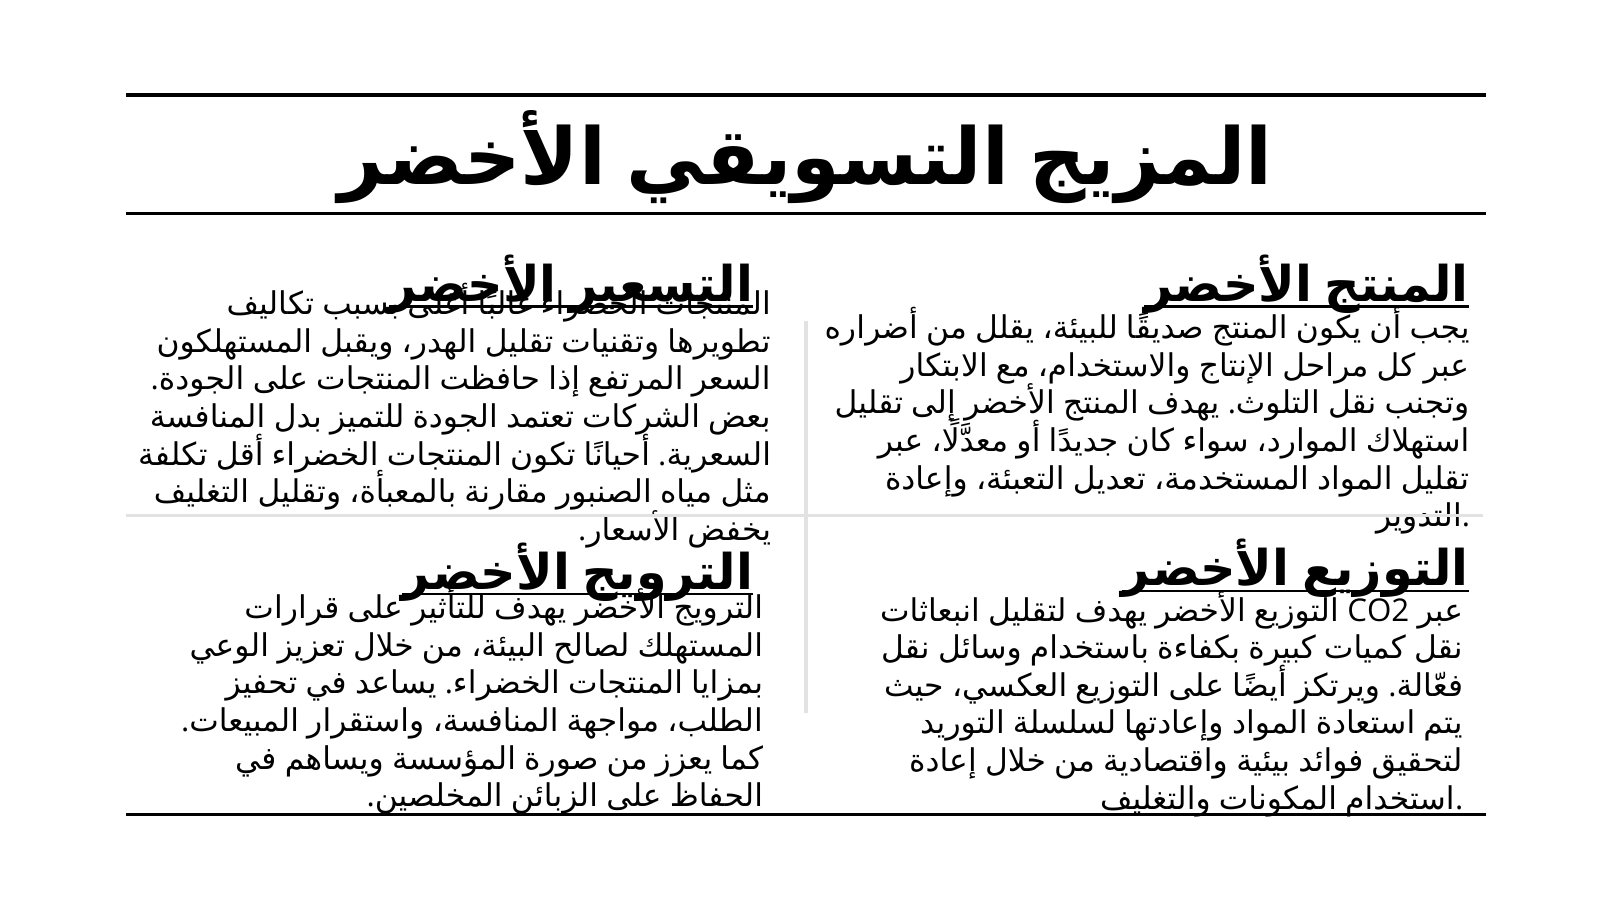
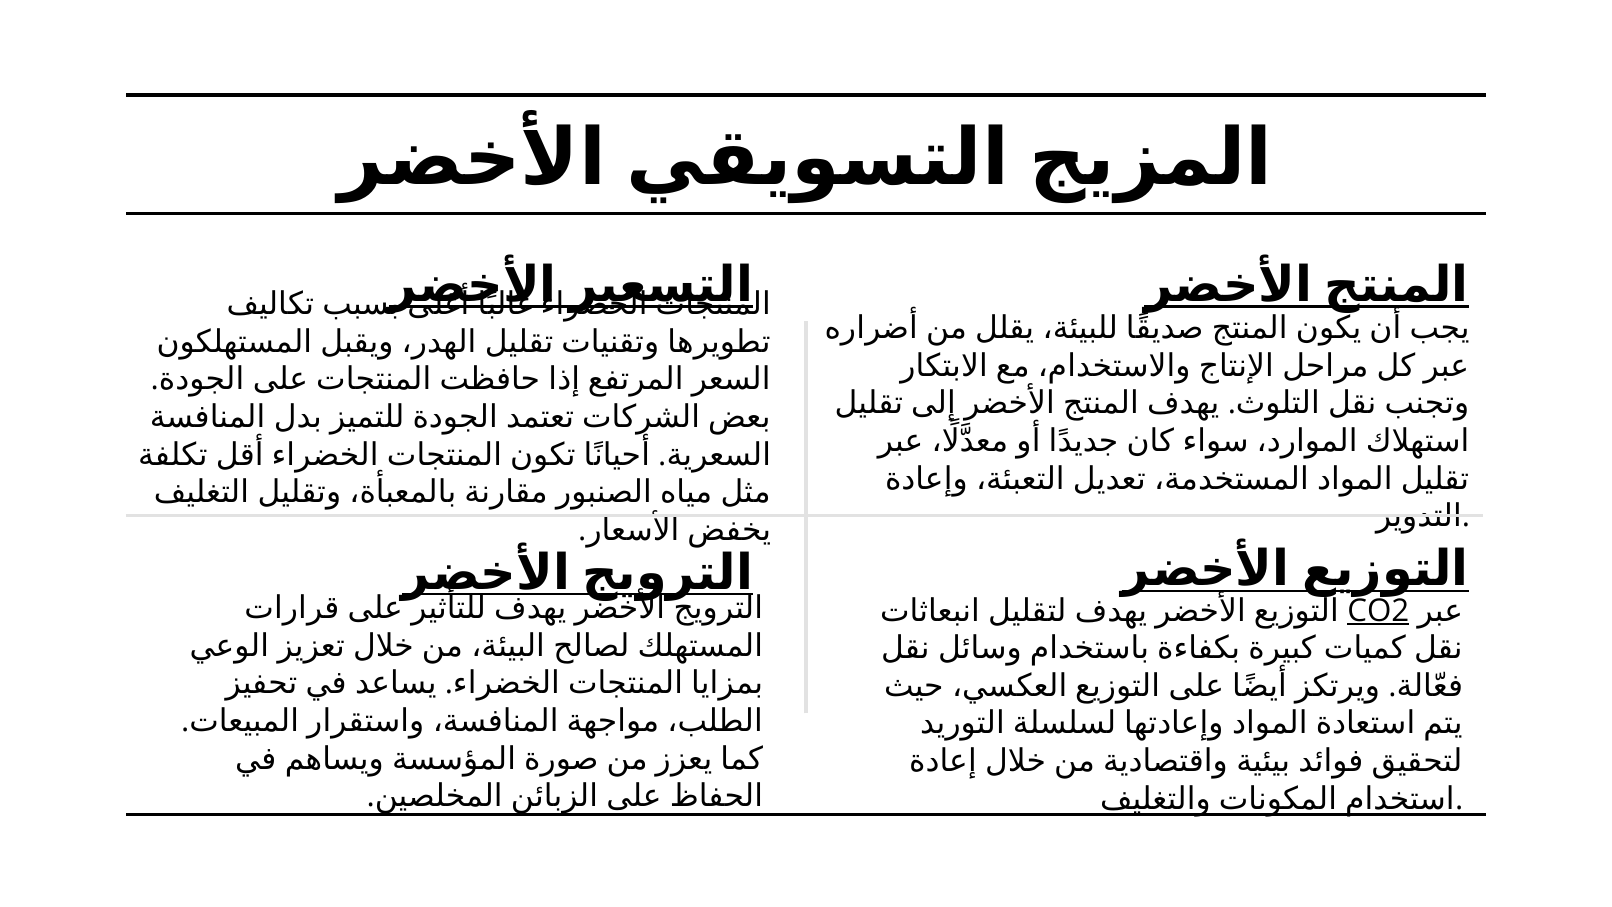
CO2 underline: none -> present
